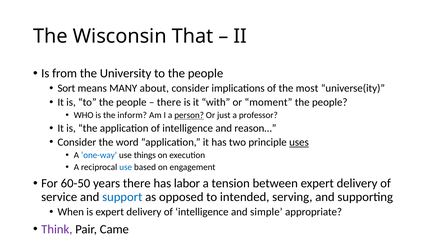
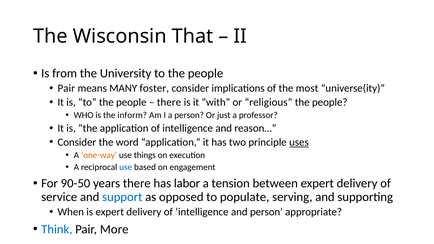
Sort at (66, 88): Sort -> Pair
about: about -> foster
moment: moment -> religious
person at (189, 115) underline: present -> none
one-way colour: blue -> orange
60-50: 60-50 -> 90-50
intended: intended -> populate
and simple: simple -> person
Think colour: purple -> blue
Came: Came -> More
